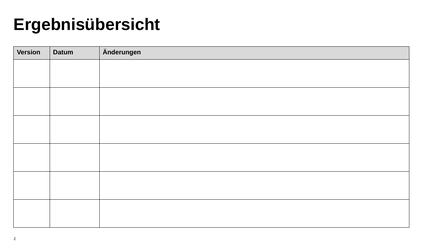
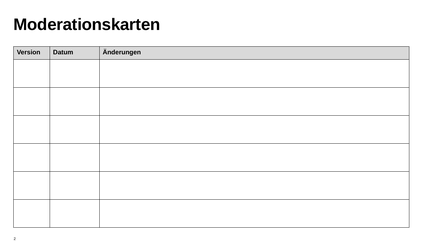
Ergebnisübersicht: Ergebnisübersicht -> Moderationskarten
